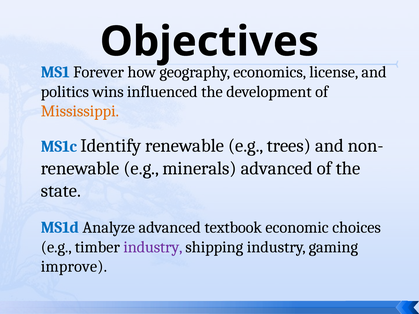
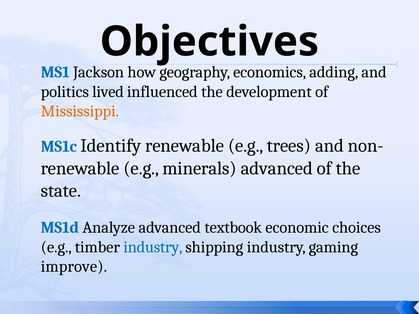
Forever: Forever -> Jackson
license: license -> adding
wins: wins -> lived
industry at (153, 247) colour: purple -> blue
